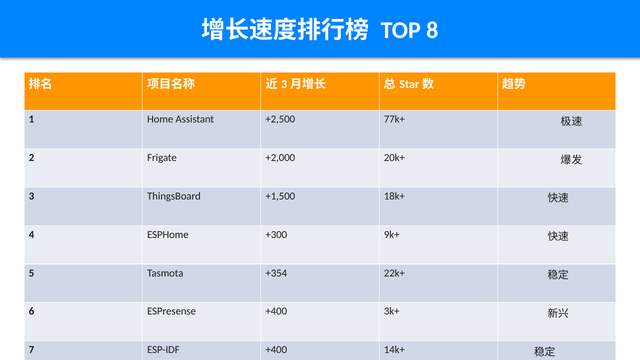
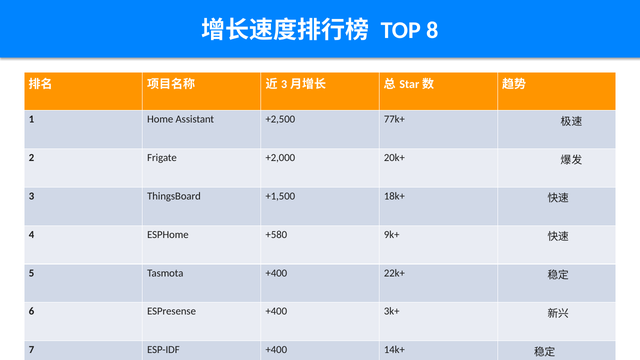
+300: +300 -> +580
Tasmota +354: +354 -> +400
